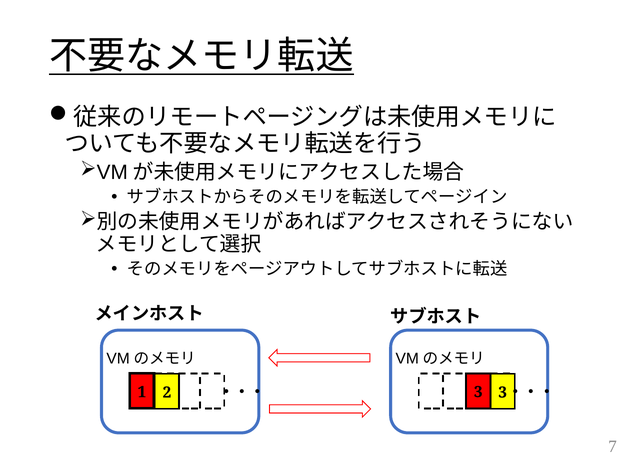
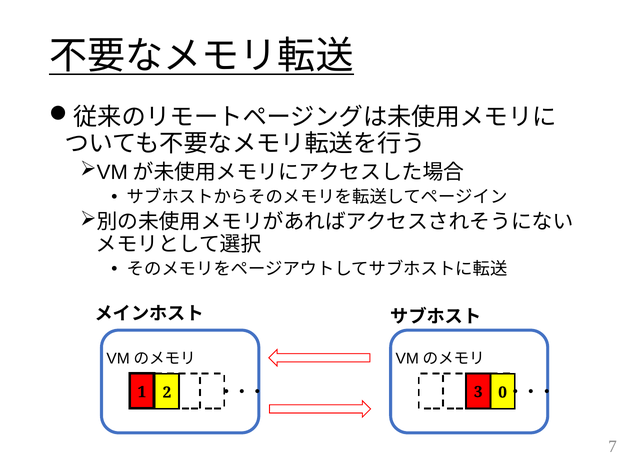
3 3: 3 -> 0
